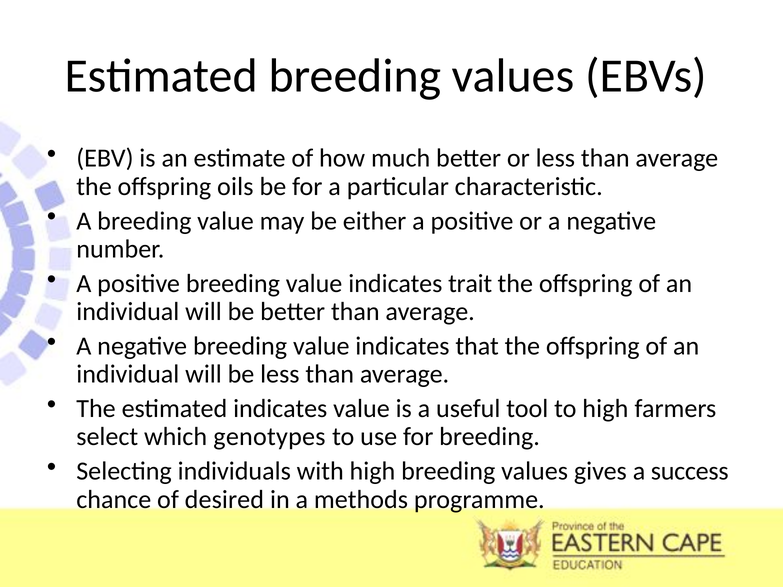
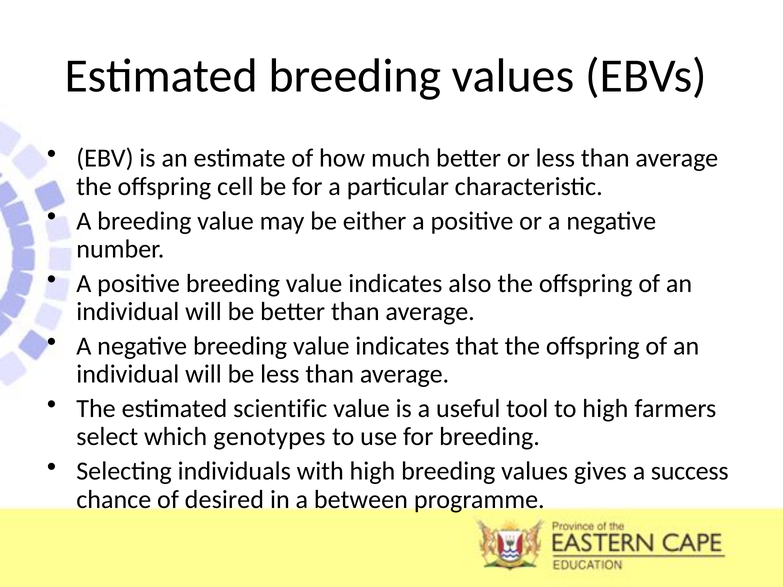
oils: oils -> cell
trait: trait -> also
estimated indicates: indicates -> scientific
methods: methods -> between
